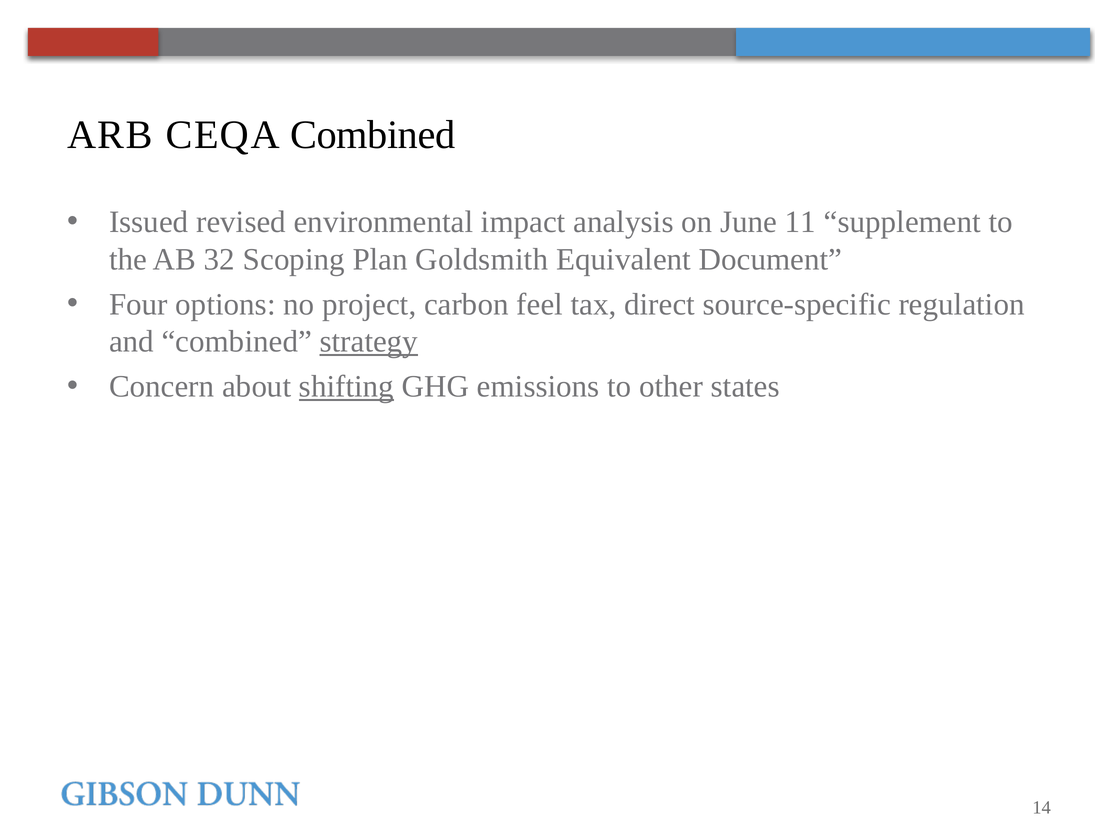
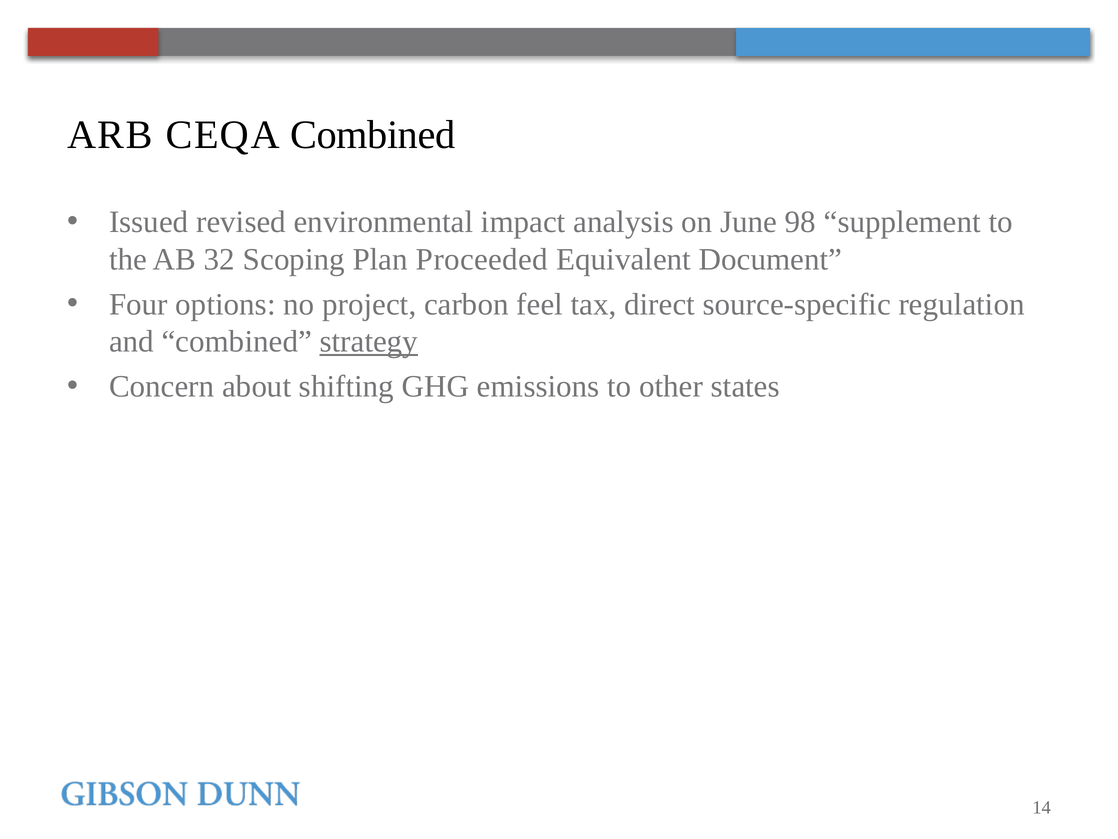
11: 11 -> 98
Goldsmith: Goldsmith -> Proceeded
shifting underline: present -> none
